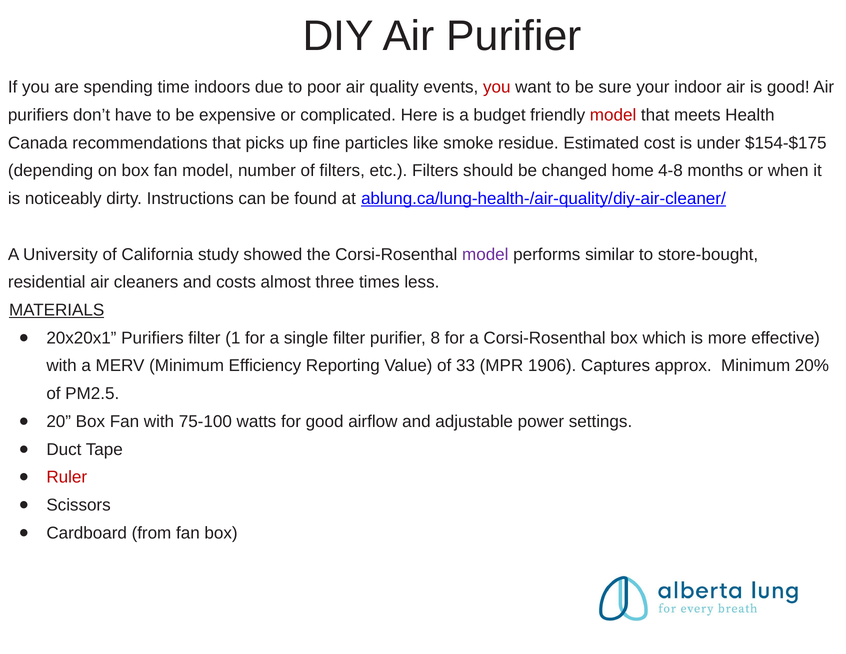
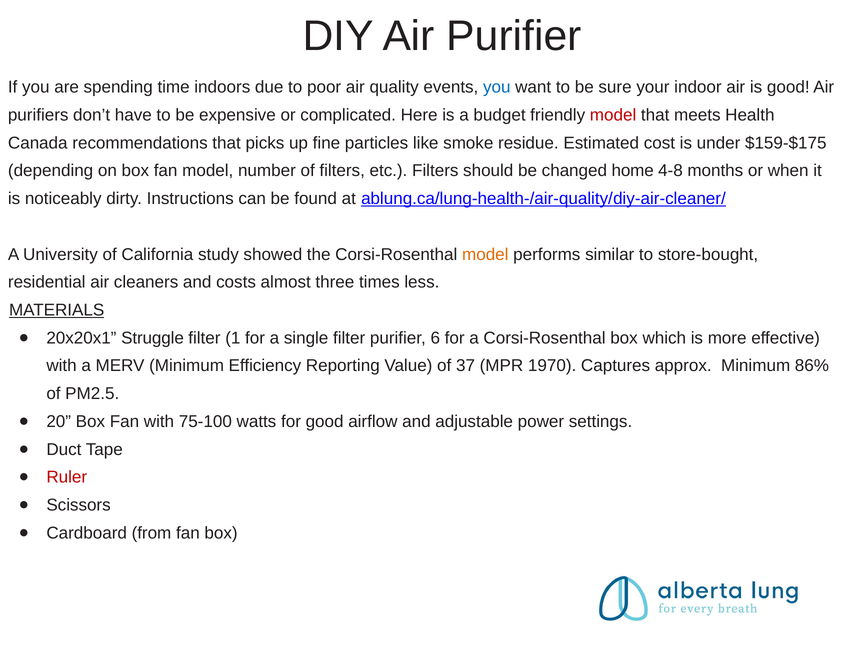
you at (497, 87) colour: red -> blue
$154-$175: $154-$175 -> $159-$175
model at (485, 254) colour: purple -> orange
20x20x1 Purifiers: Purifiers -> Struggle
8: 8 -> 6
33: 33 -> 37
1906: 1906 -> 1970
20%: 20% -> 86%
